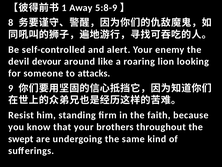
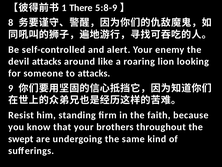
Away: Away -> There
devil devour: devour -> attacks
